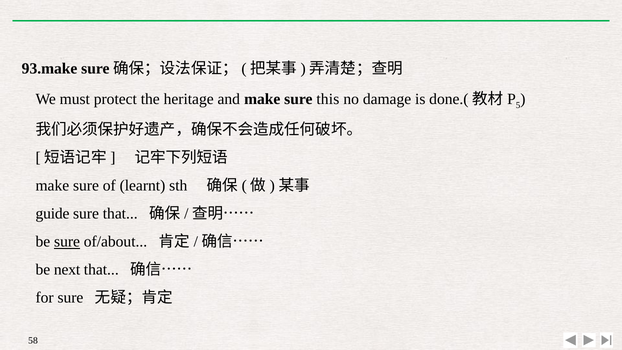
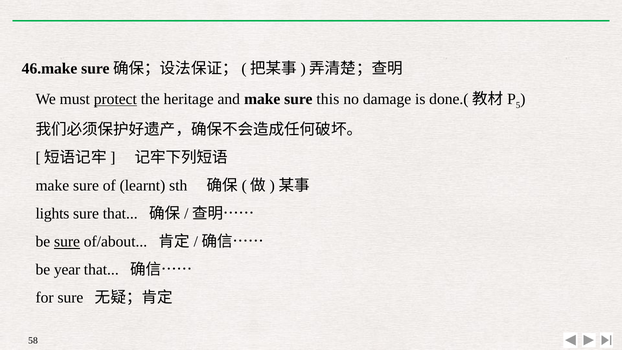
93.make: 93.make -> 46.make
protect underline: none -> present
guide: guide -> lights
next: next -> year
